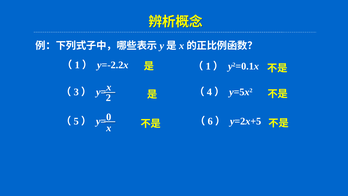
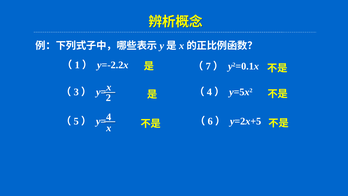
1 at (208, 66): 1 -> 7
0 at (109, 117): 0 -> 4
